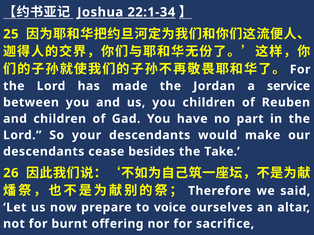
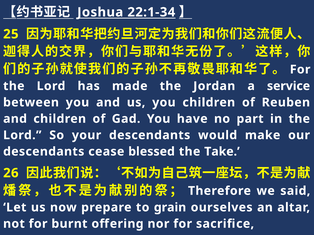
besides: besides -> blessed
voice: voice -> grain
